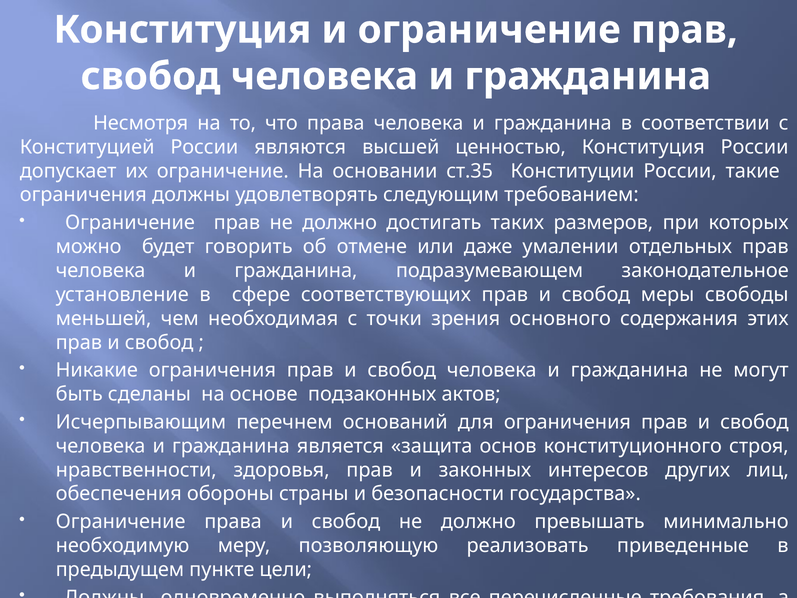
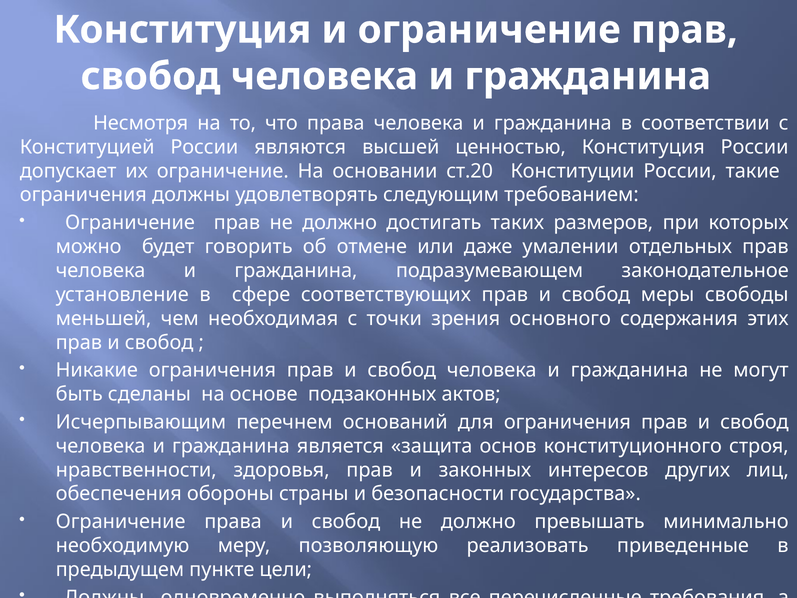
ст.35: ст.35 -> ст.20
